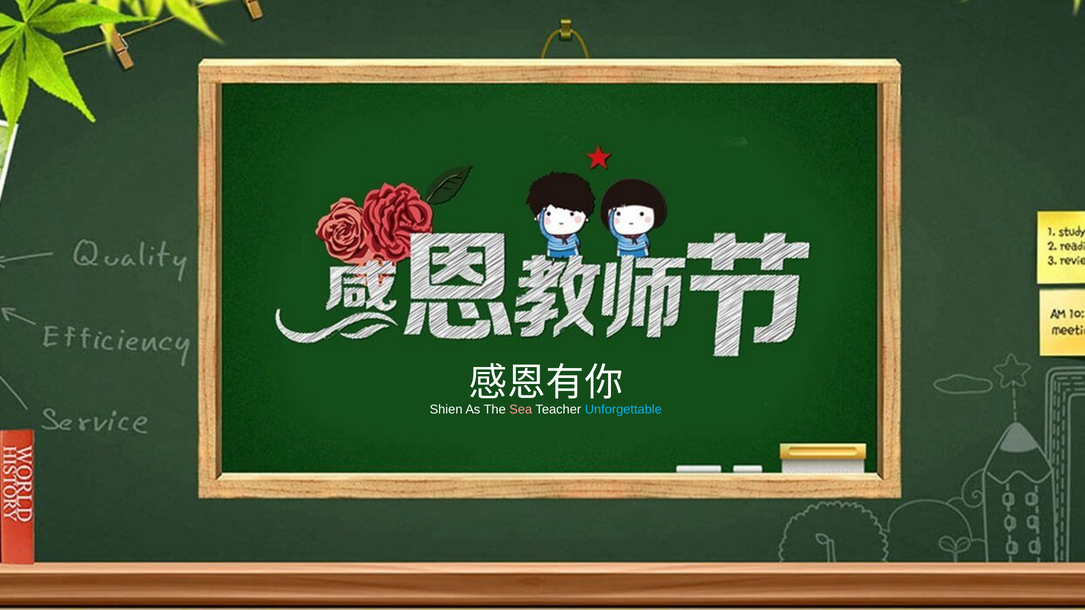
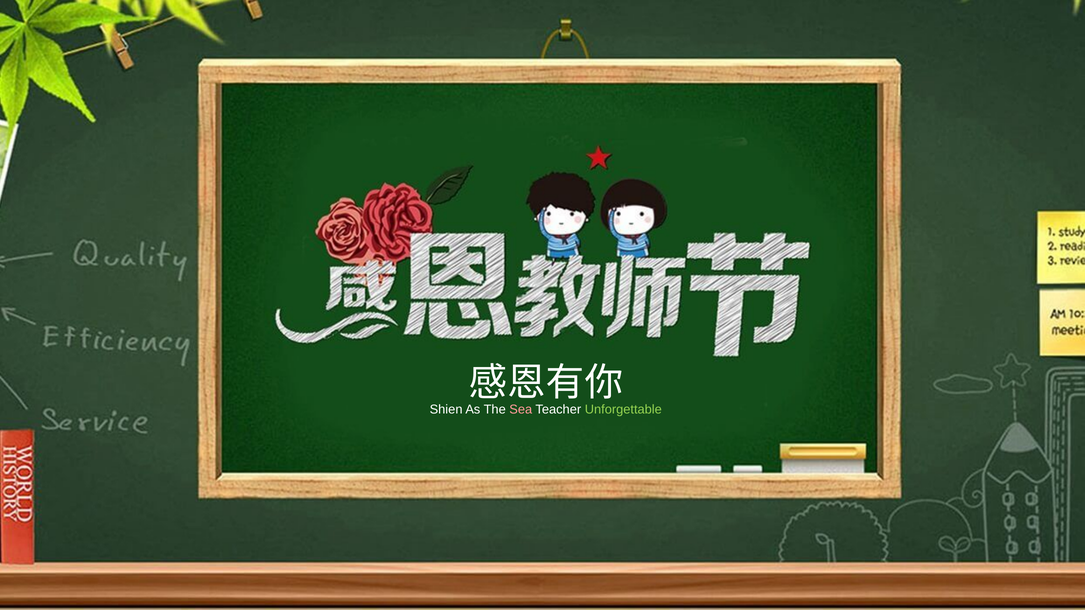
Unforgettable colour: light blue -> light green
